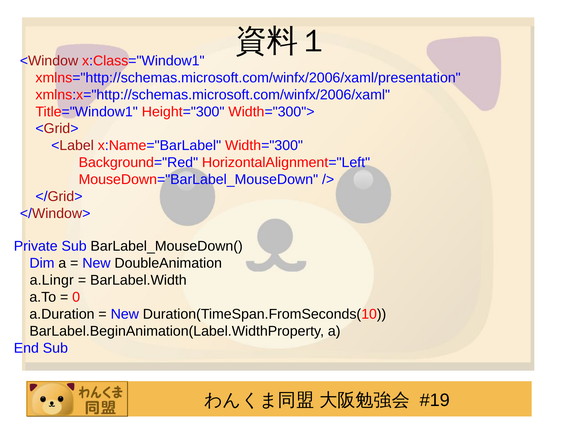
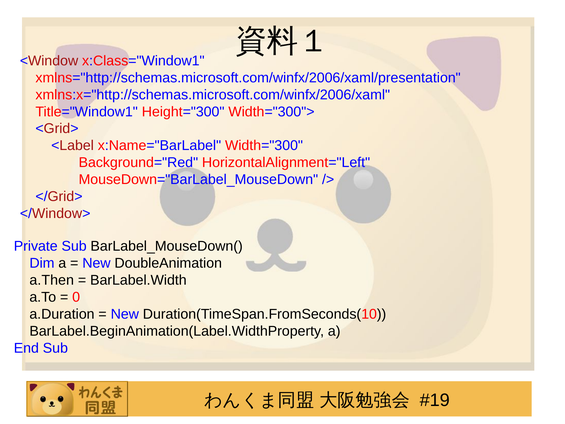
a.Lingr: a.Lingr -> a.Then
